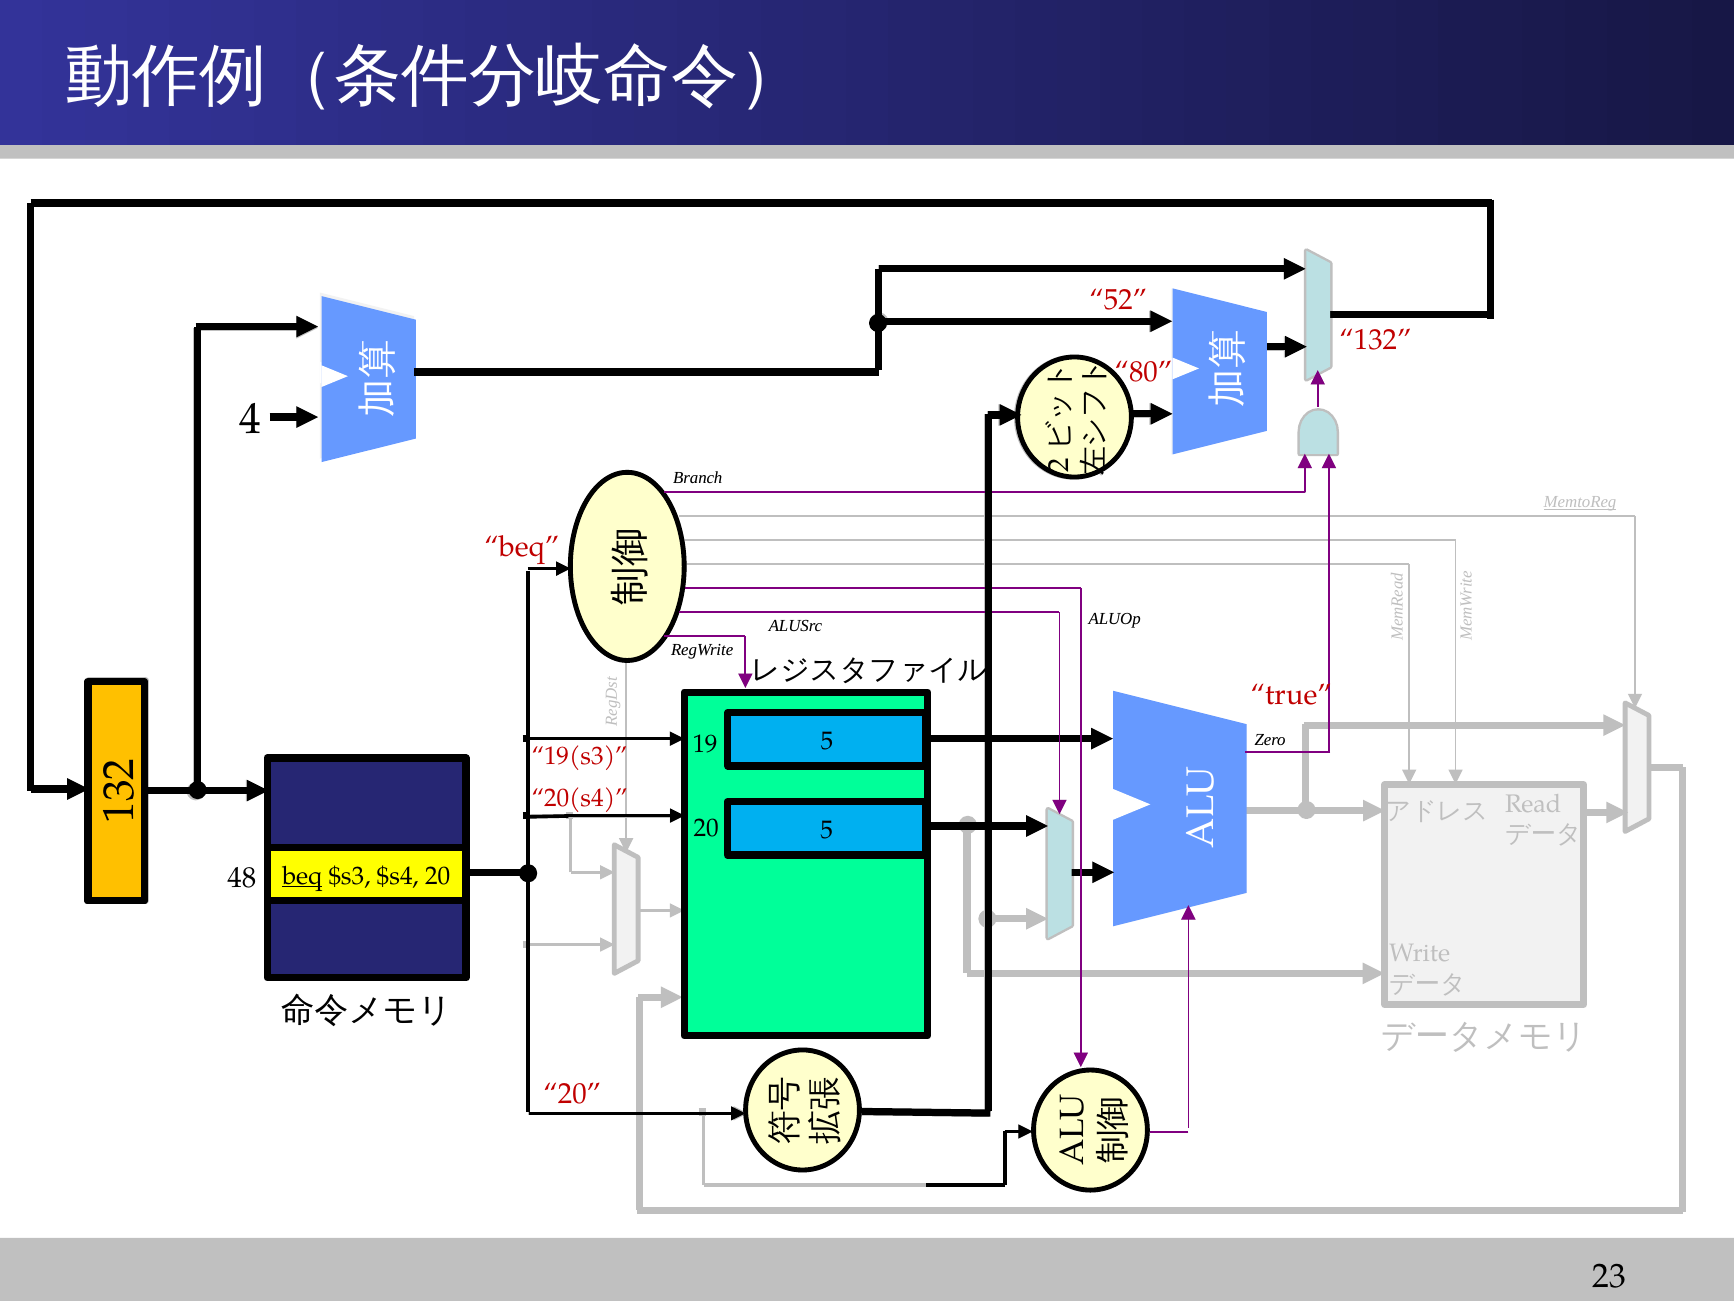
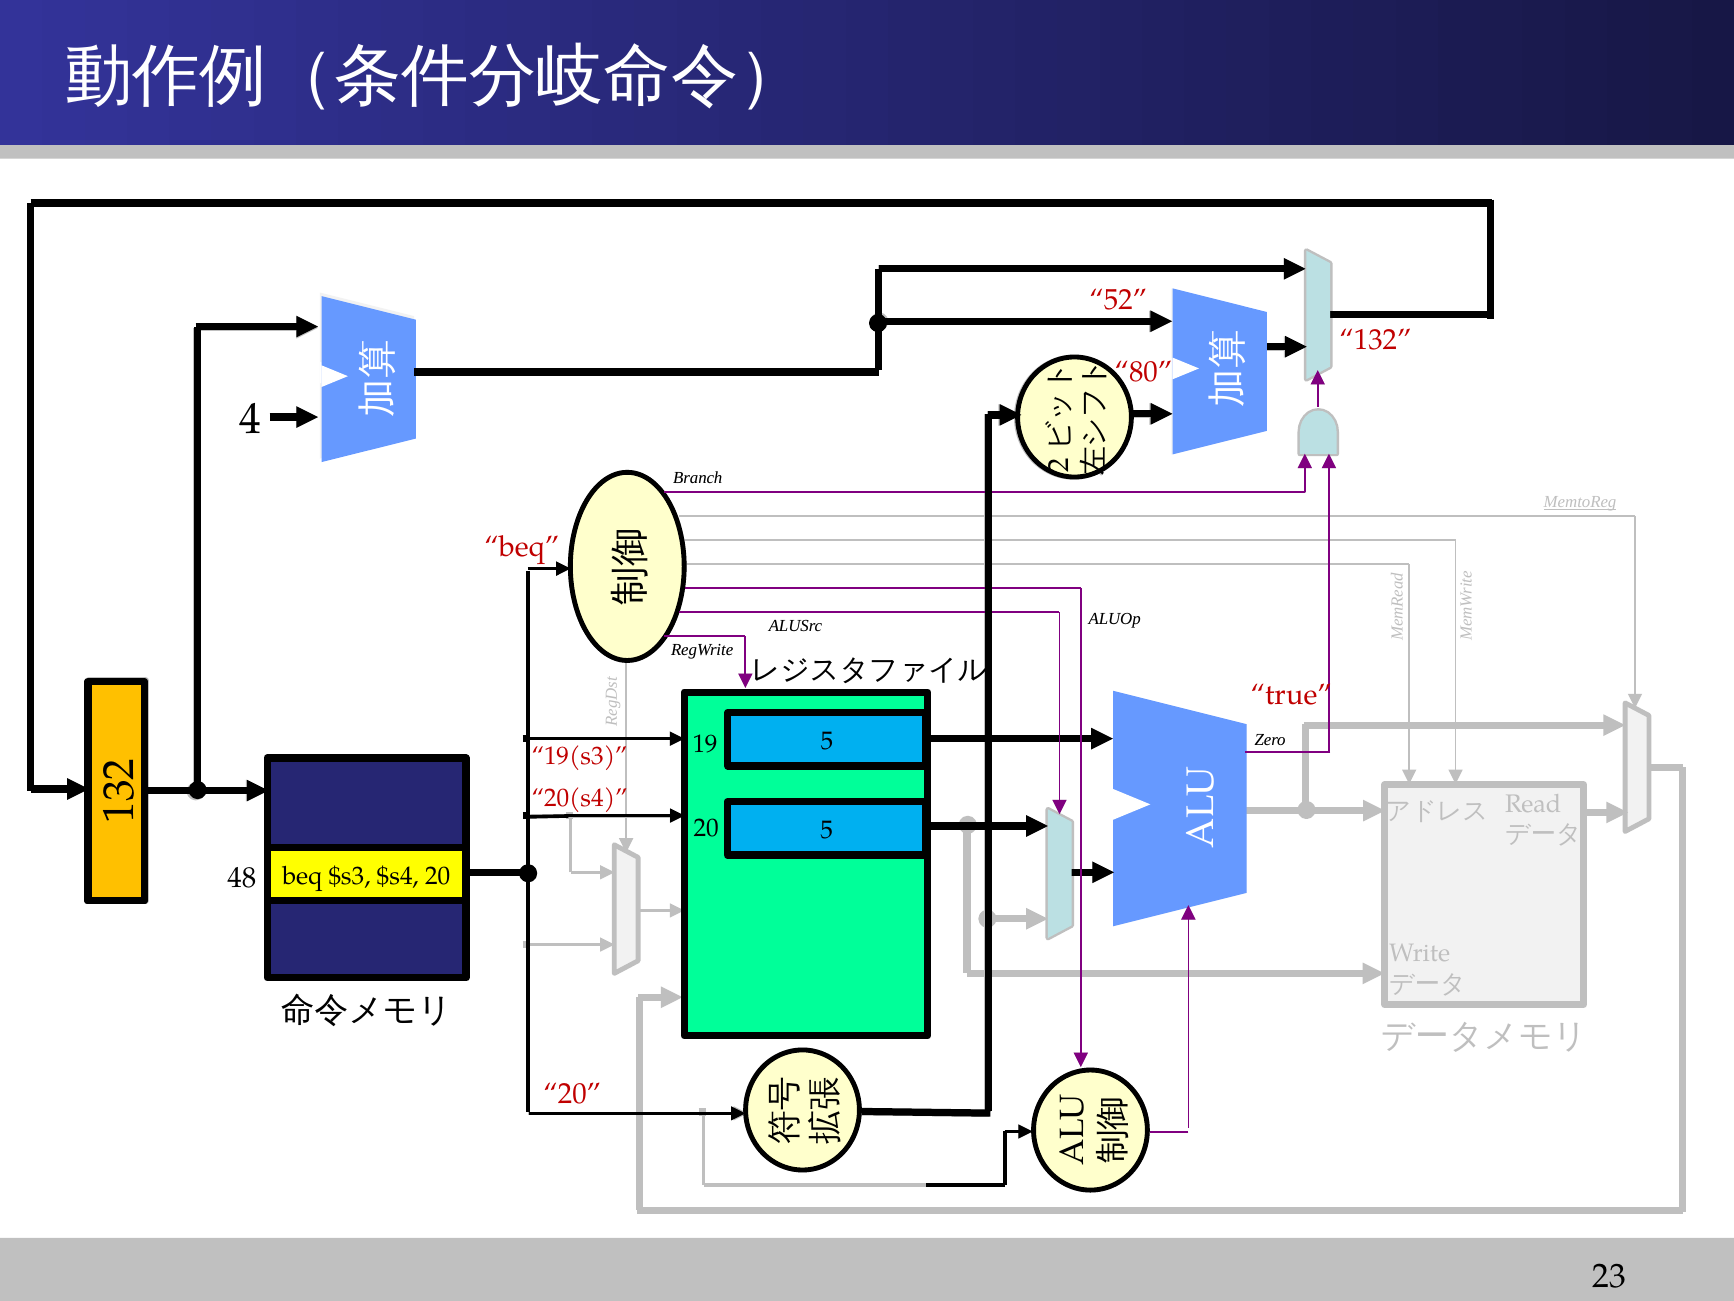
beq at (302, 875) underline: present -> none
